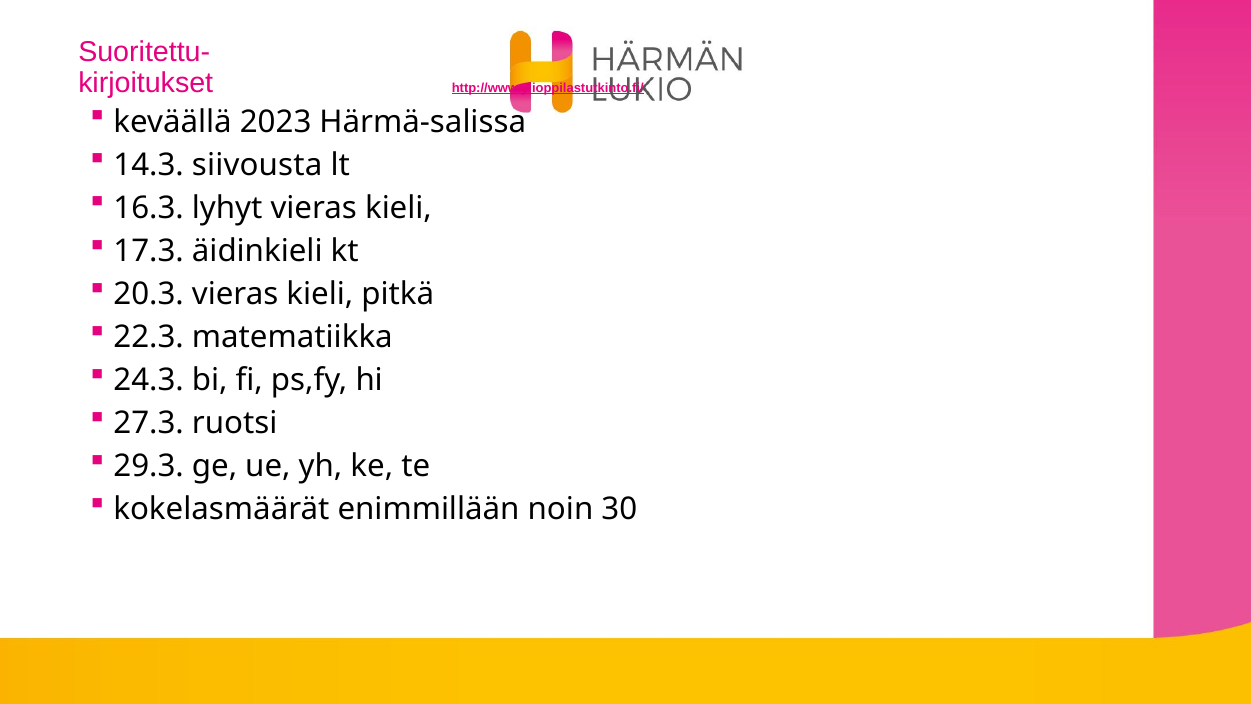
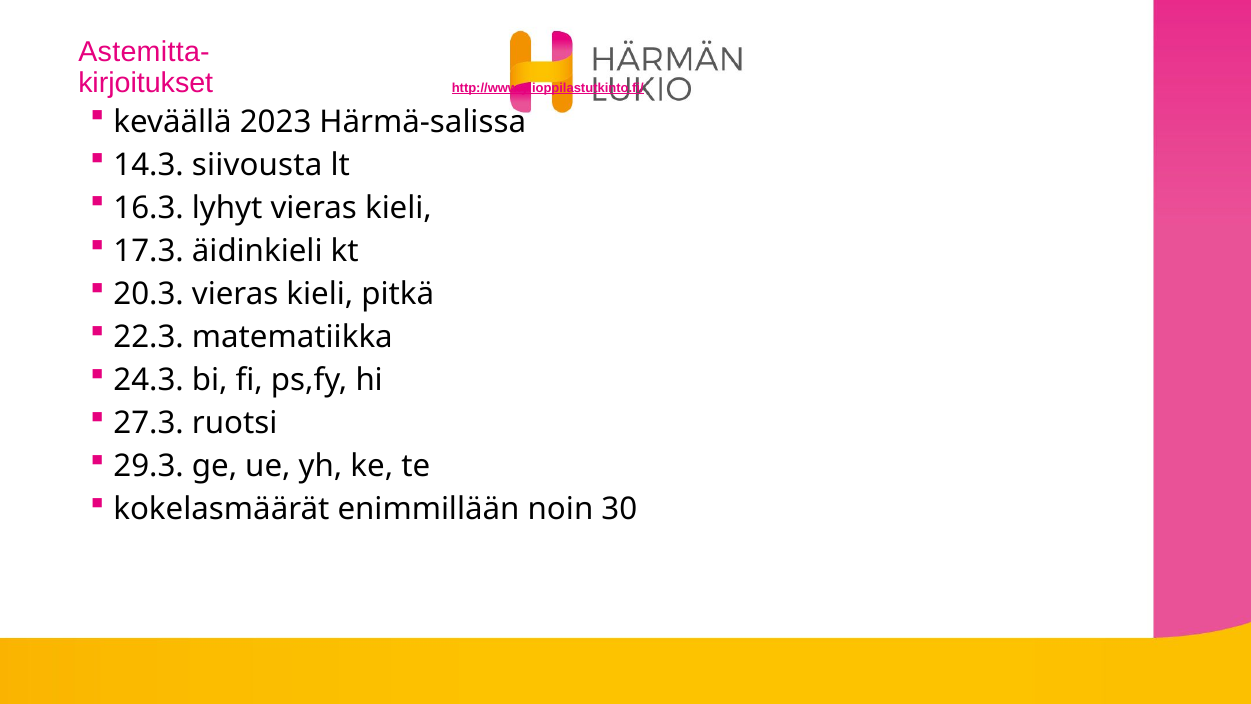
Suoritettu-: Suoritettu- -> Astemitta-
